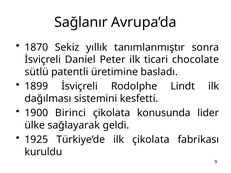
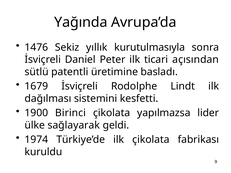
Sağlanır: Sağlanır -> Yağında
1870: 1870 -> 1476
tanımlanmıştır: tanımlanmıştır -> kurutulmasıyla
chocolate: chocolate -> açısından
1899: 1899 -> 1679
konusunda: konusunda -> yapılmazsa
1925: 1925 -> 1974
